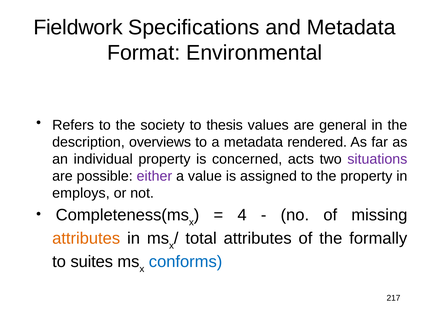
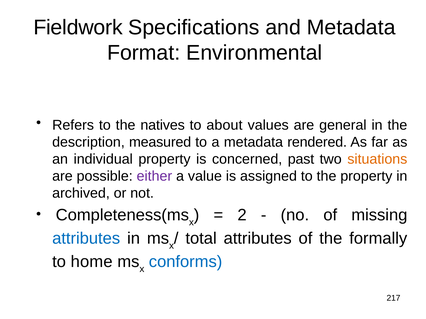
society: society -> natives
thesis: thesis -> about
overviews: overviews -> measured
acts: acts -> past
situations colour: purple -> orange
employs: employs -> archived
4: 4 -> 2
attributes at (86, 239) colour: orange -> blue
suites: suites -> home
